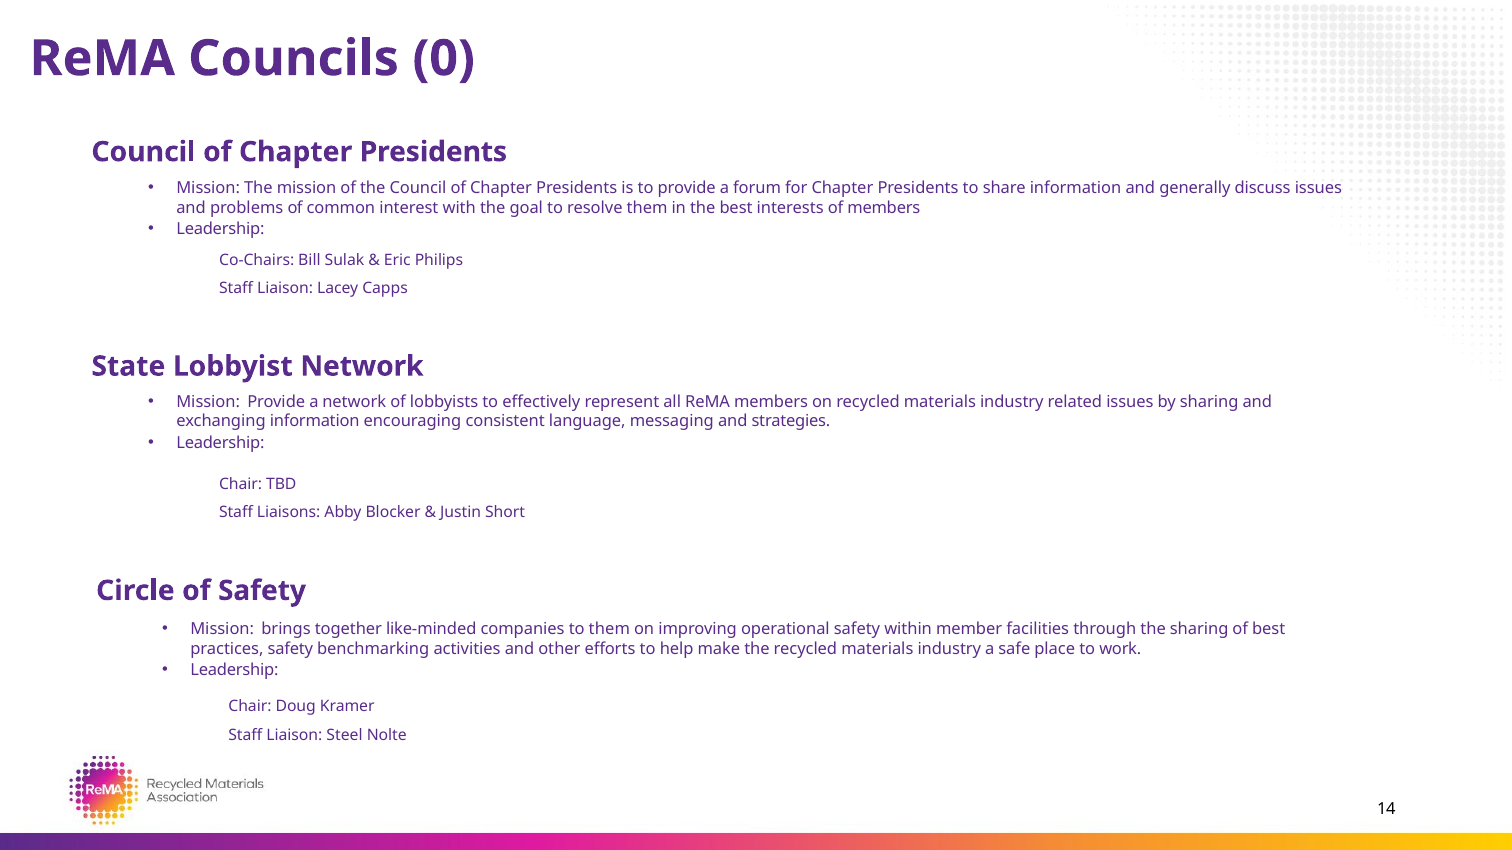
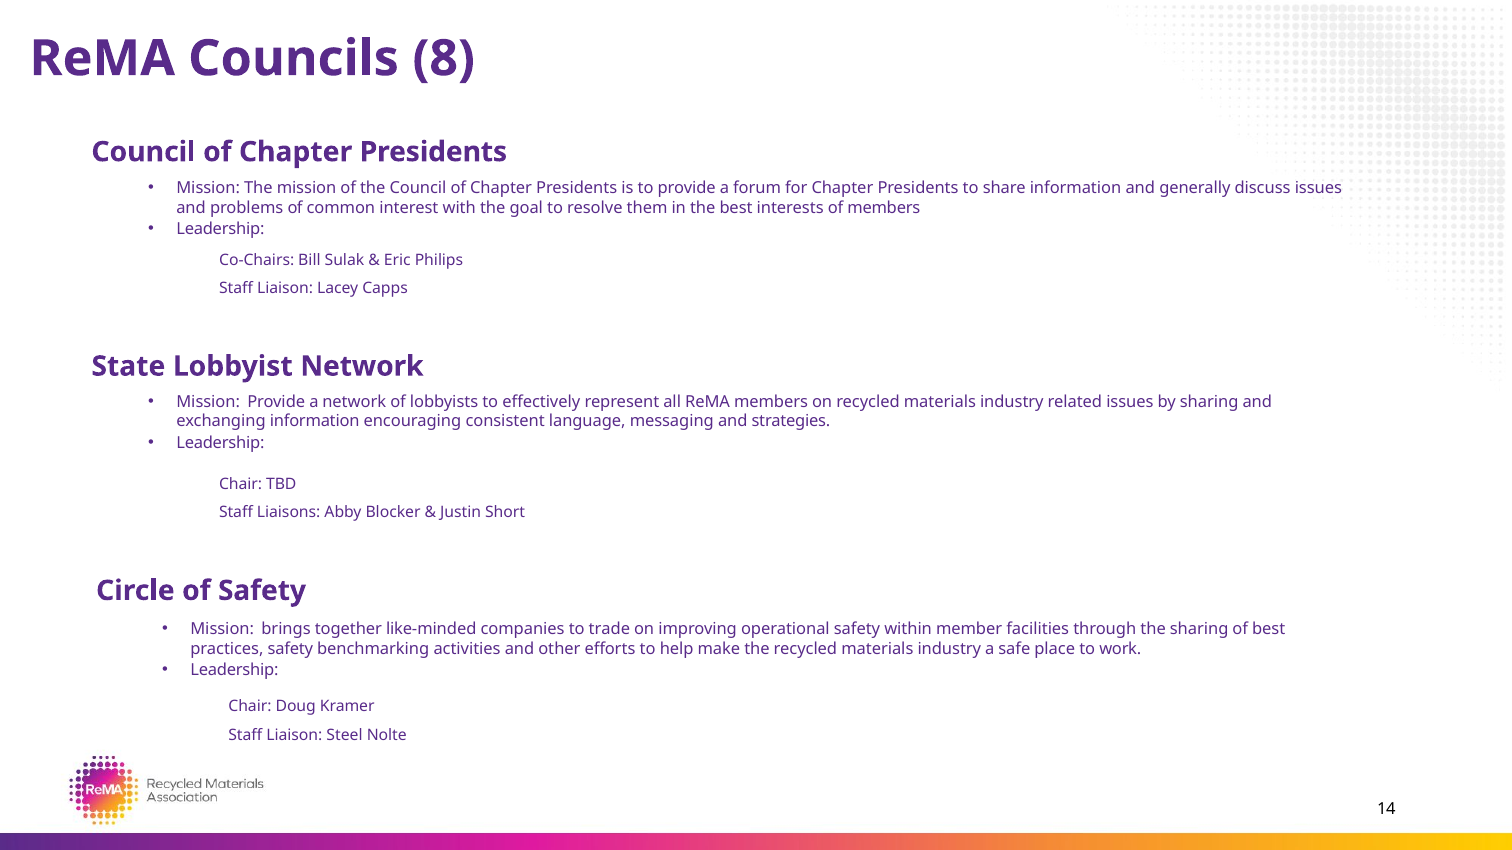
0: 0 -> 8
to them: them -> trade
